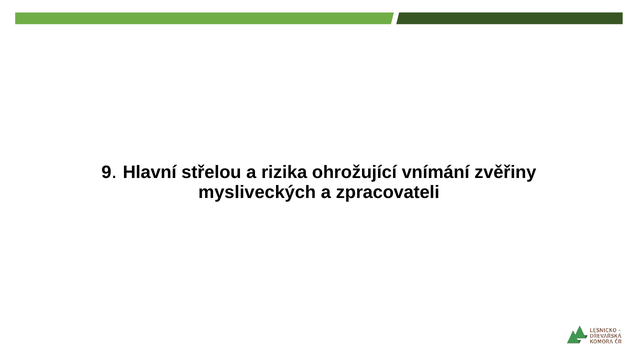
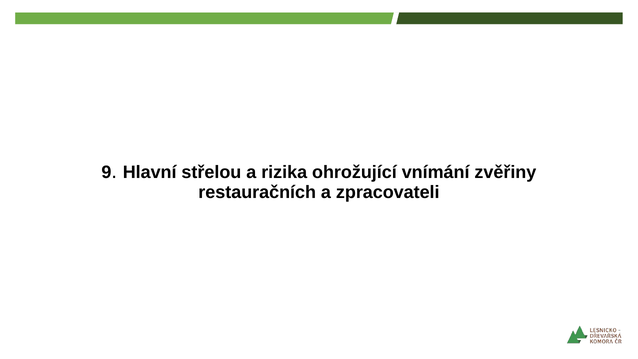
mysliveckých: mysliveckých -> restauračních
